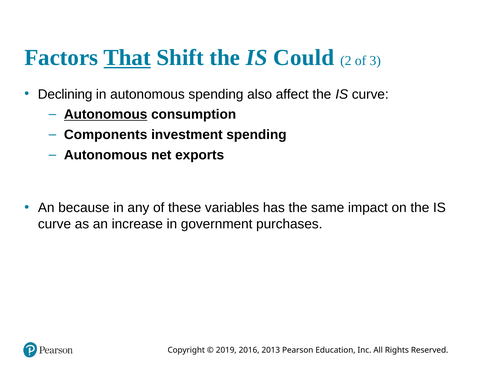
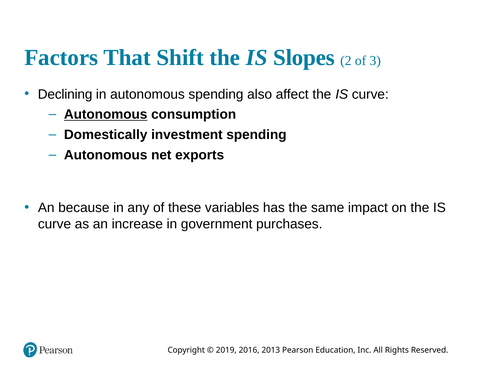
That underline: present -> none
Could: Could -> Slopes
Components: Components -> Domestically
